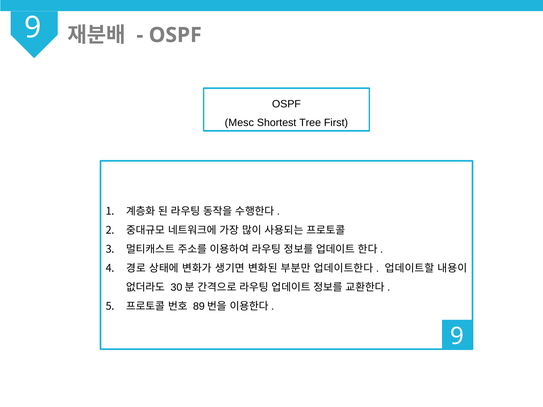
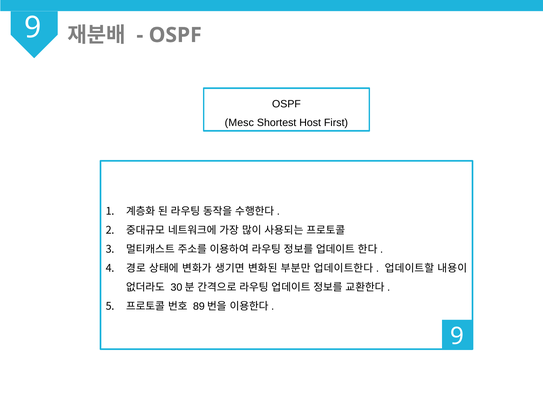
Tree: Tree -> Host
